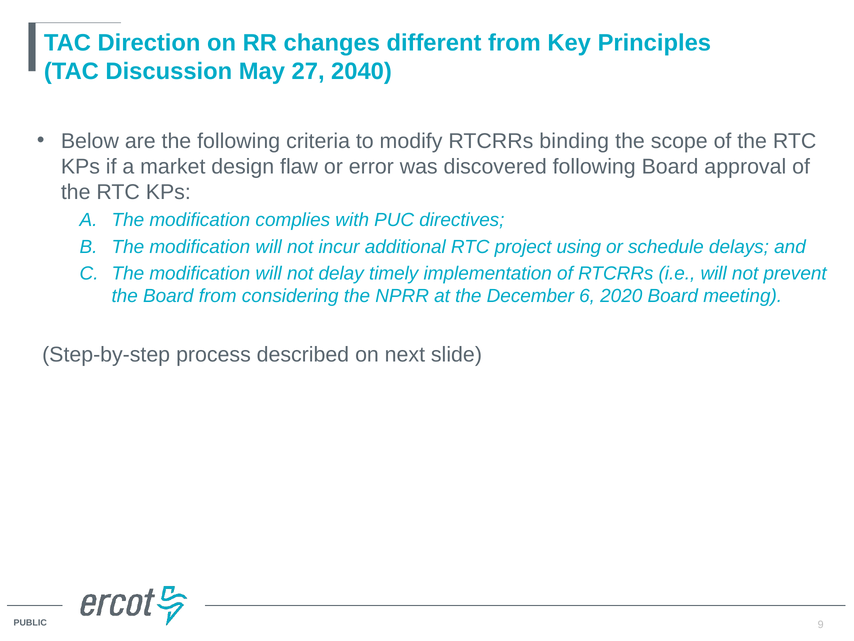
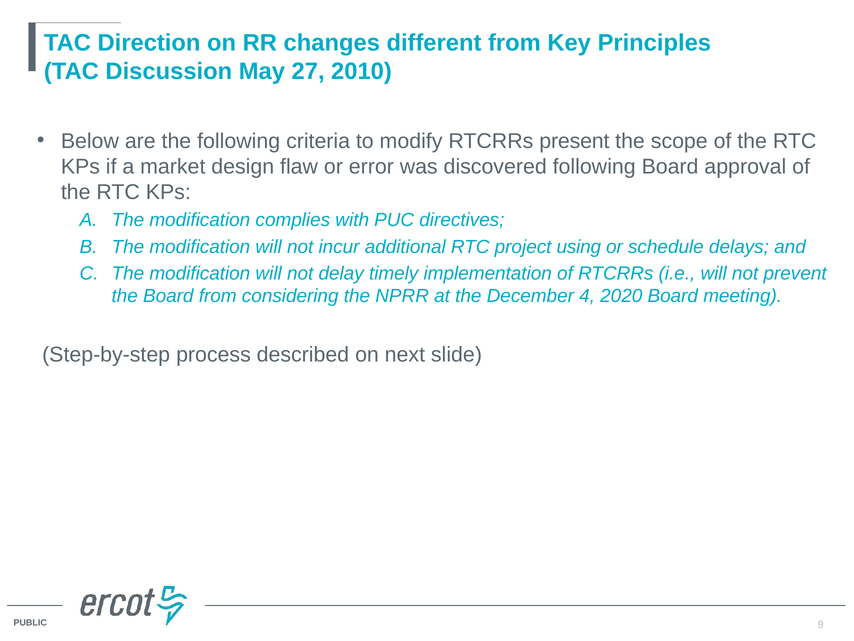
2040: 2040 -> 2010
binding: binding -> present
6: 6 -> 4
